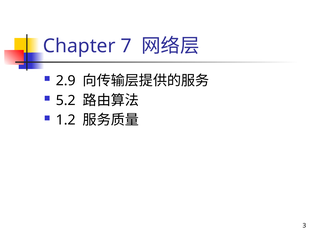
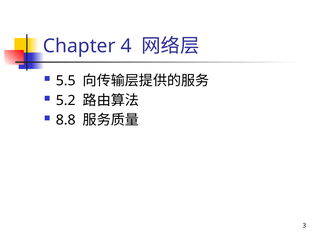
7: 7 -> 4
2.9: 2.9 -> 5.5
1.2: 1.2 -> 8.8
